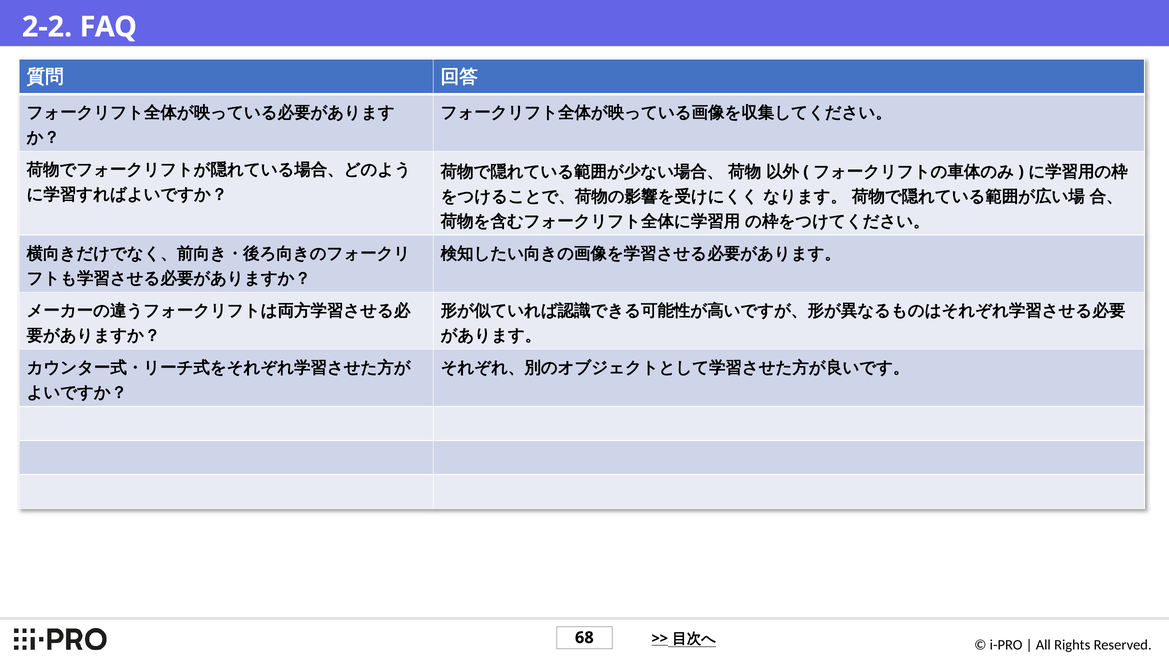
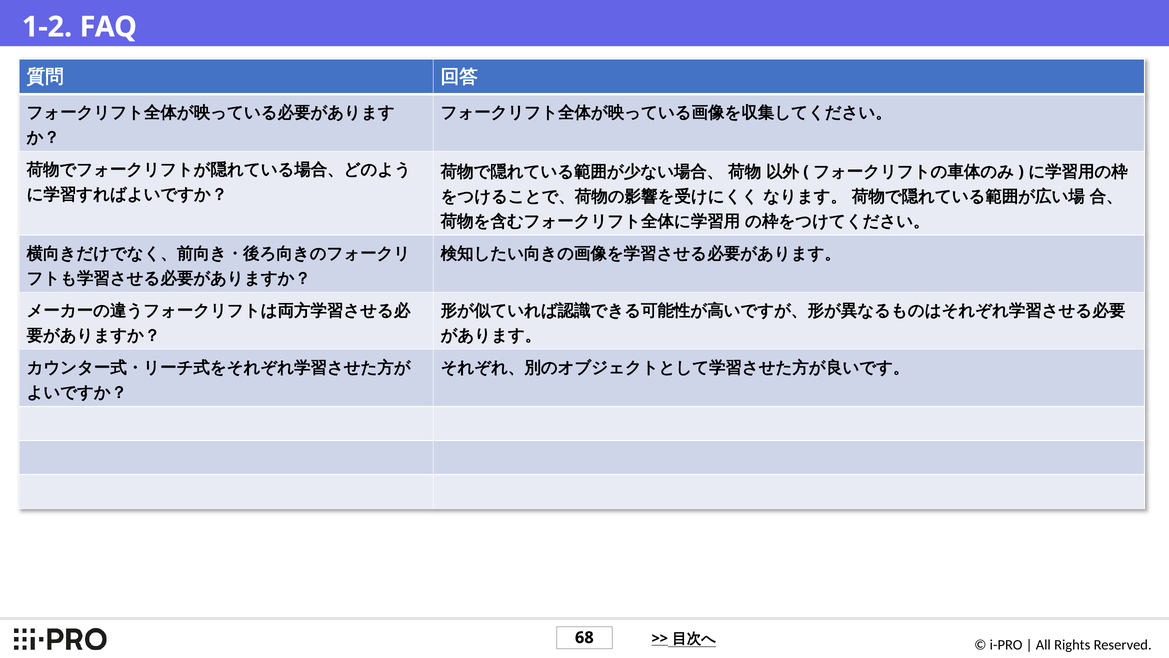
2-2: 2-2 -> 1-2
